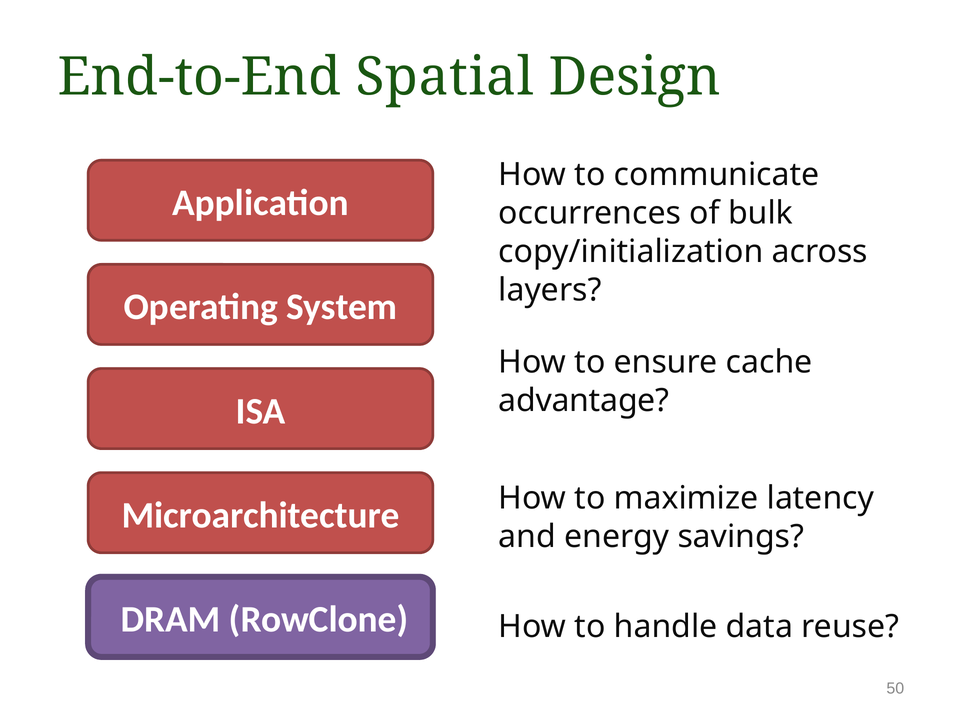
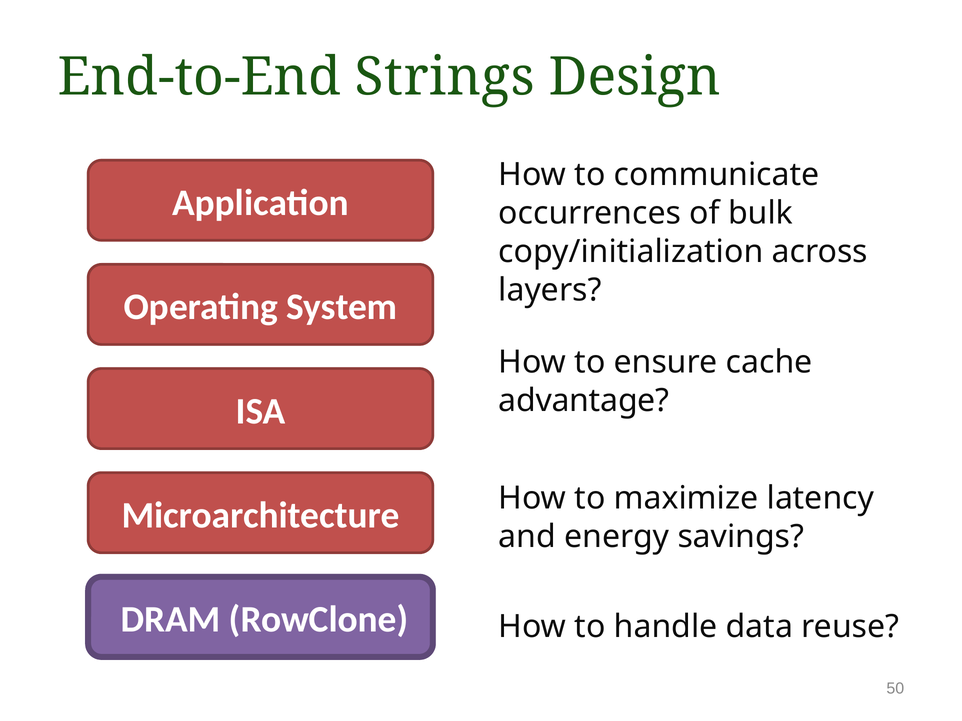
Spatial: Spatial -> Strings
